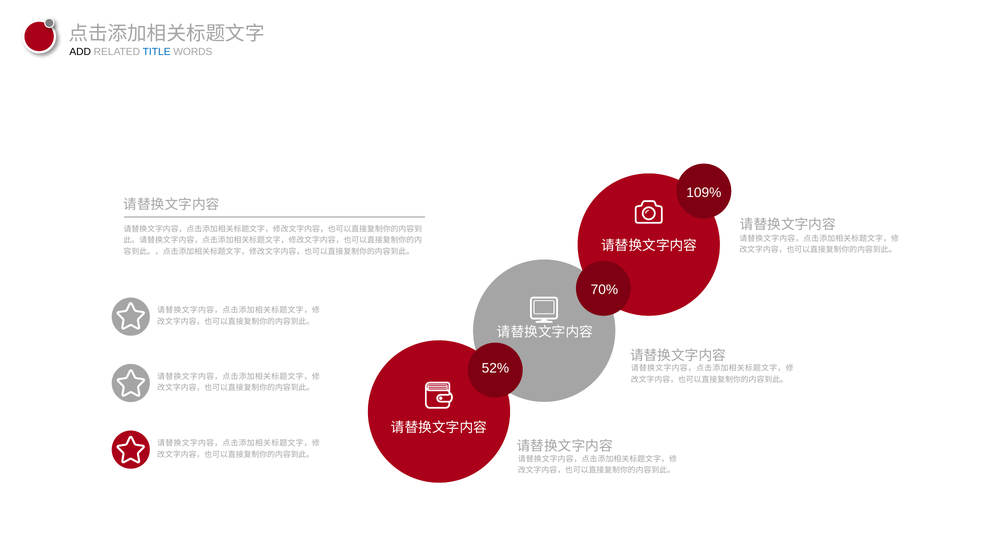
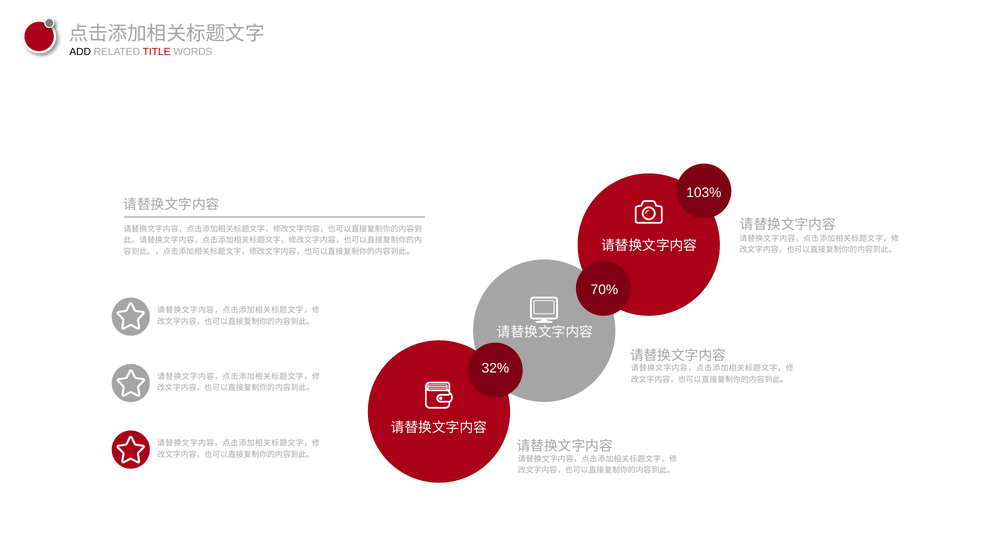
TITLE colour: blue -> red
109%: 109% -> 103%
52%: 52% -> 32%
